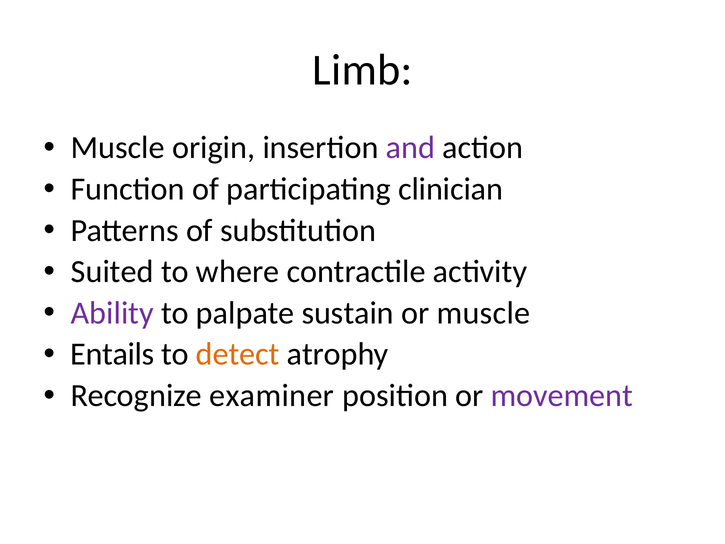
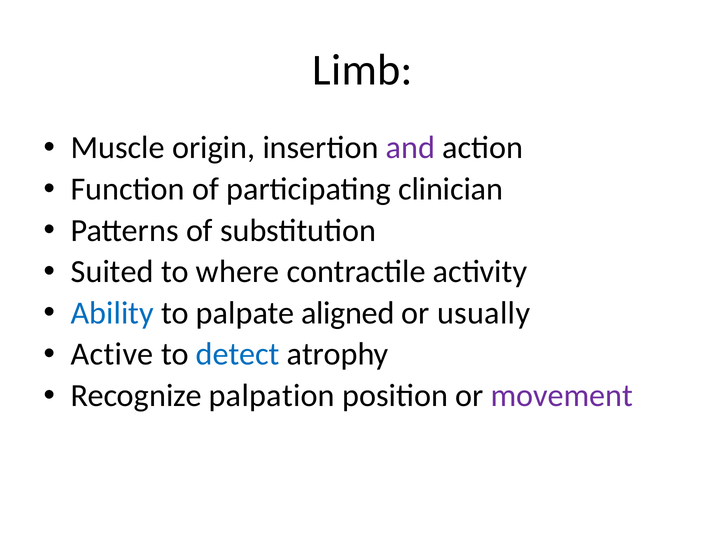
Ability colour: purple -> blue
sustain: sustain -> aligned
or muscle: muscle -> usually
Entails: Entails -> Active
detect colour: orange -> blue
examiner: examiner -> palpation
